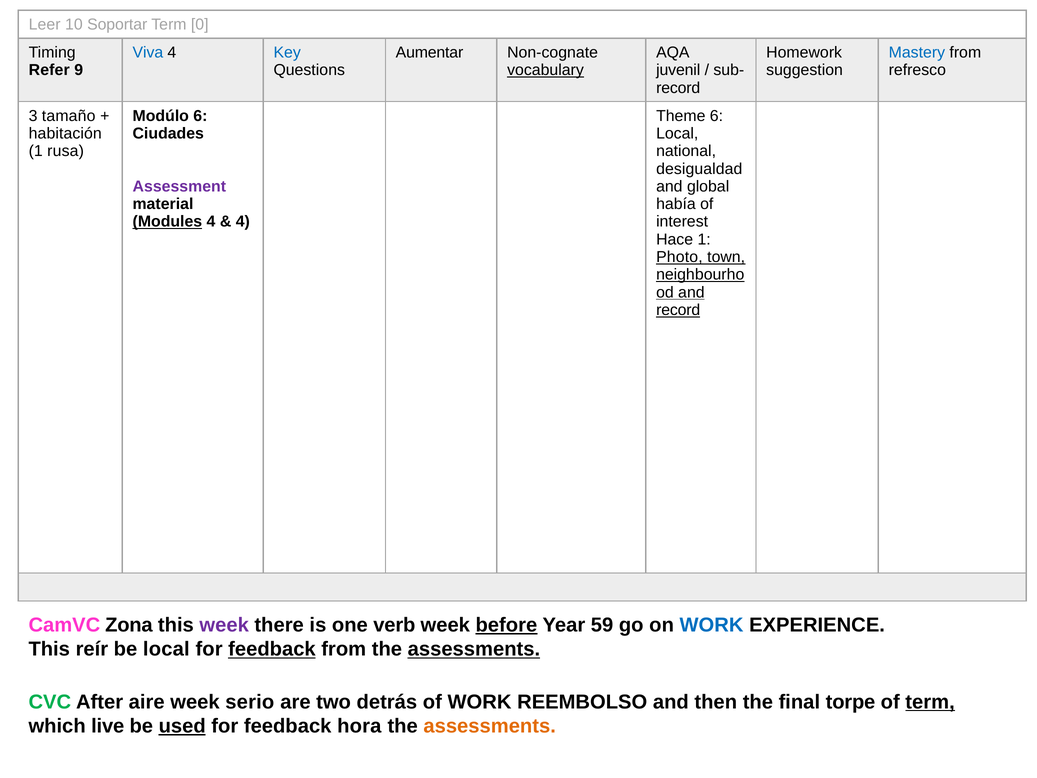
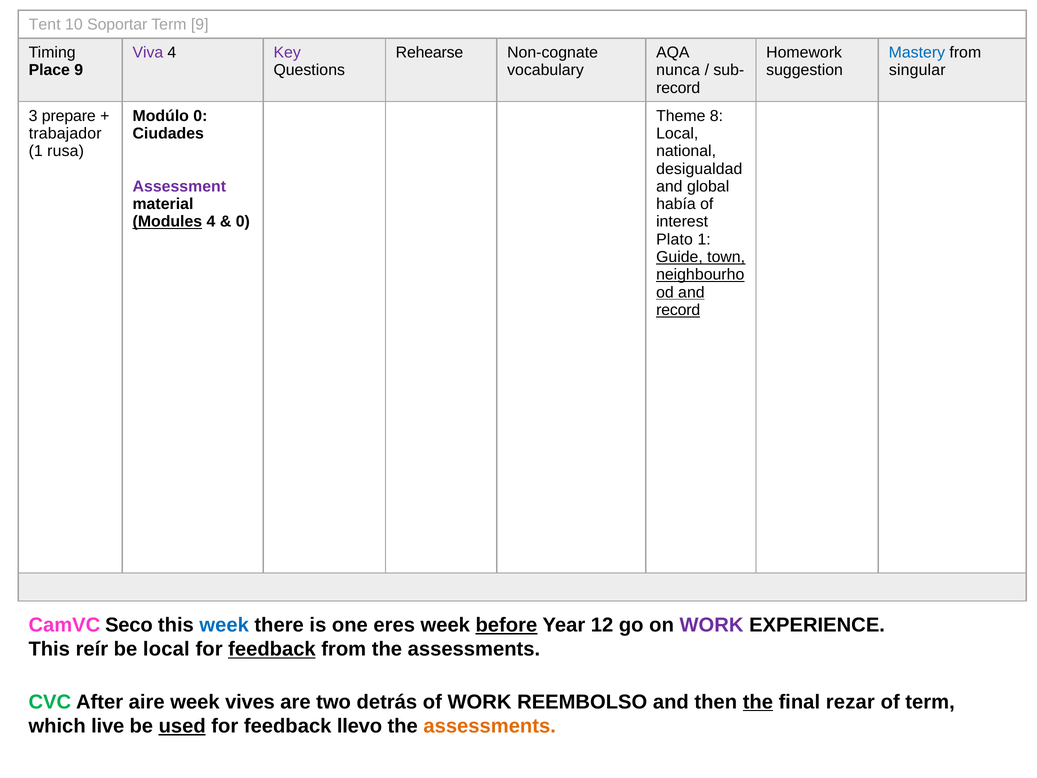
Leer: Leer -> Tent
Term 0: 0 -> 9
Viva colour: blue -> purple
Key colour: blue -> purple
Aumentar: Aumentar -> Rehearse
Refer: Refer -> Place
vocabulary underline: present -> none
juvenil: juvenil -> nunca
refresco: refresco -> singular
tamaño: tamaño -> prepare
Modúlo 6: 6 -> 0
Theme 6: 6 -> 8
habitación: habitación -> trabajador
4 at (243, 222): 4 -> 0
Hace: Hace -> Plato
Photo: Photo -> Guide
Zona: Zona -> Seco
week at (224, 625) colour: purple -> blue
verb: verb -> eres
59: 59 -> 12
WORK at (712, 625) colour: blue -> purple
assessments at (474, 649) underline: present -> none
serio: serio -> vives
the at (758, 702) underline: none -> present
torpe: torpe -> rezar
term at (930, 702) underline: present -> none
hora: hora -> llevo
